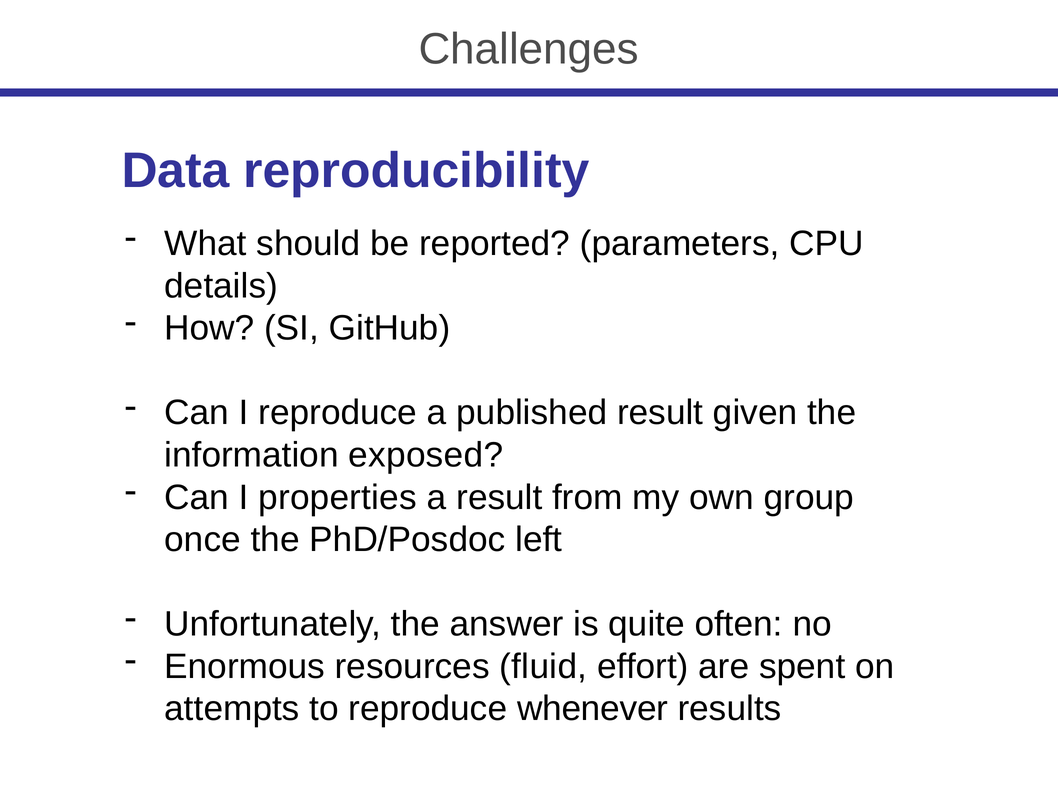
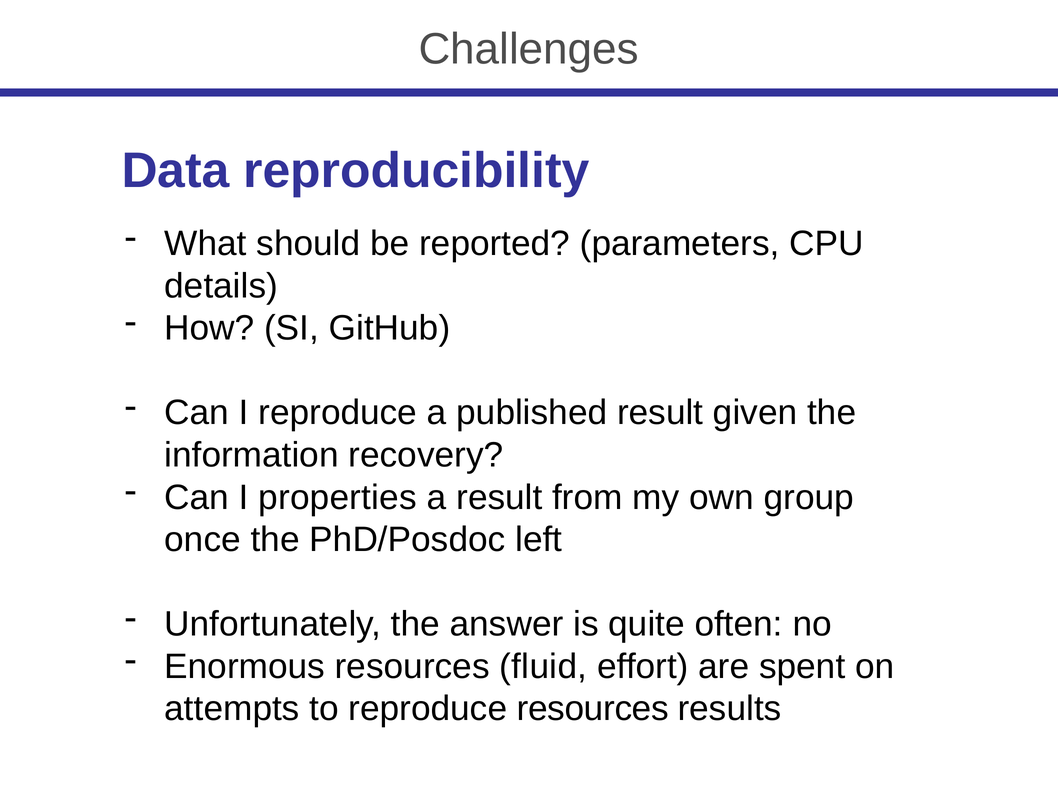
exposed: exposed -> recovery
reproduce whenever: whenever -> resources
